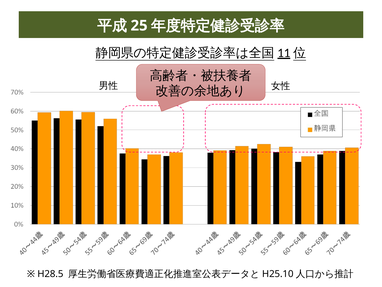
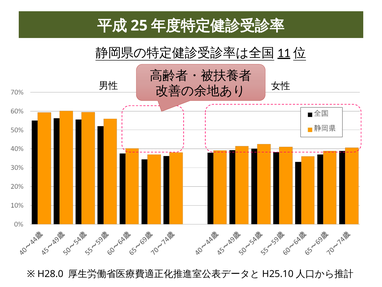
H28.5: H28.5 -> H28.0
